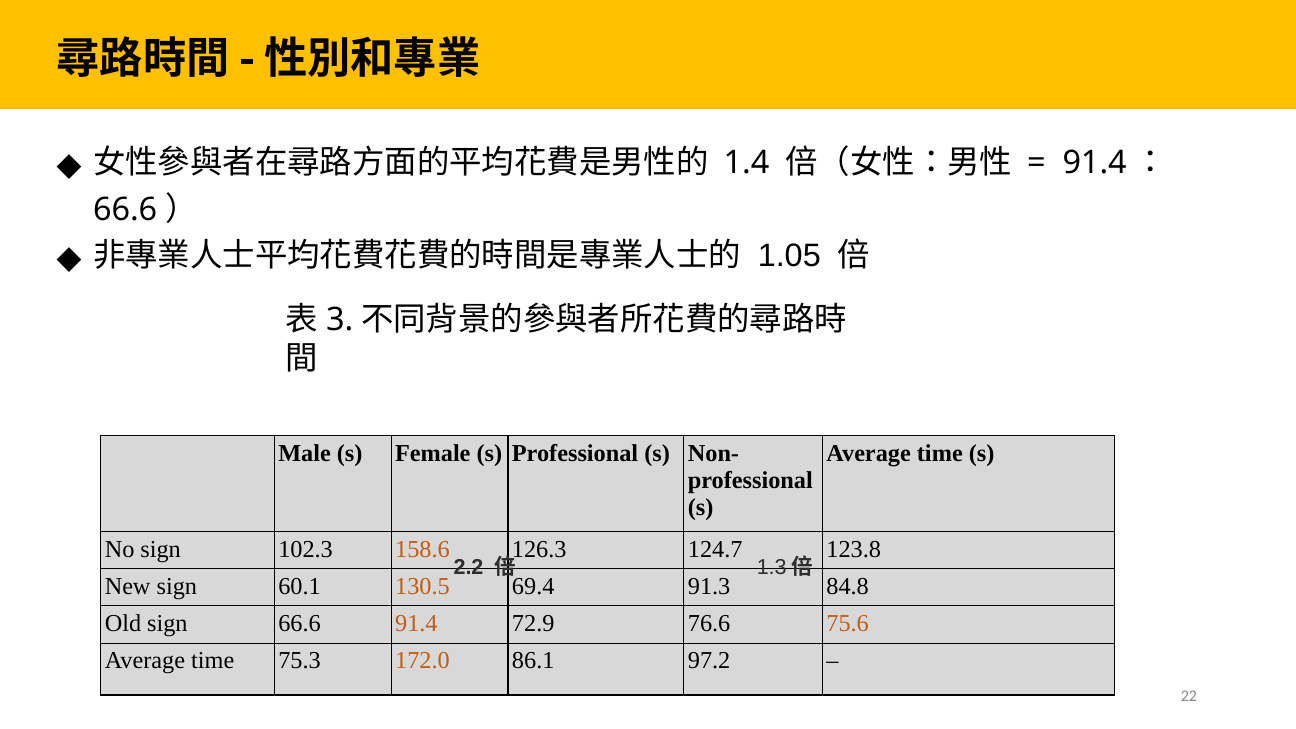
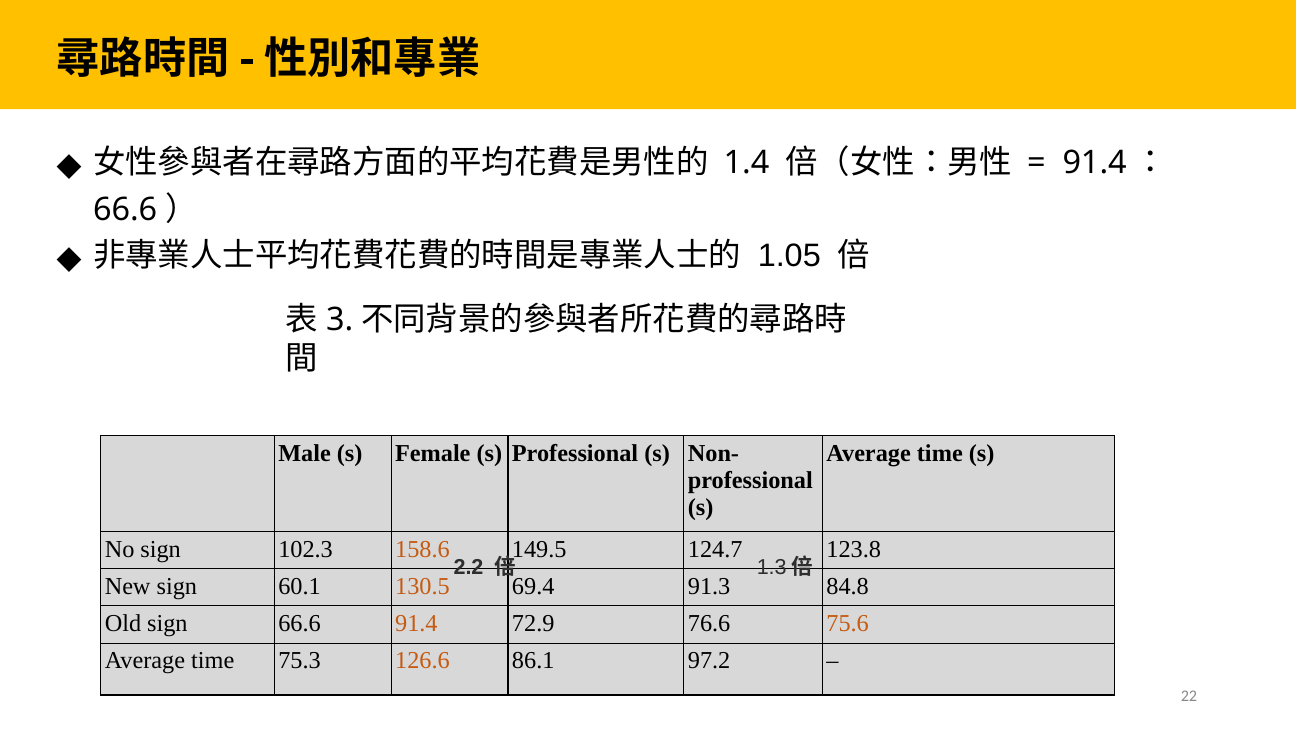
126.3: 126.3 -> 149.5
172.0: 172.0 -> 126.6
